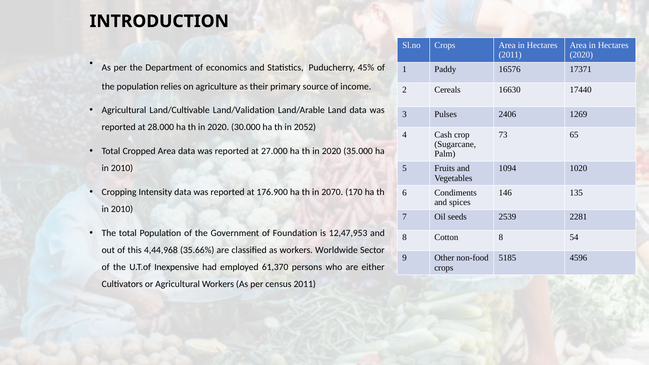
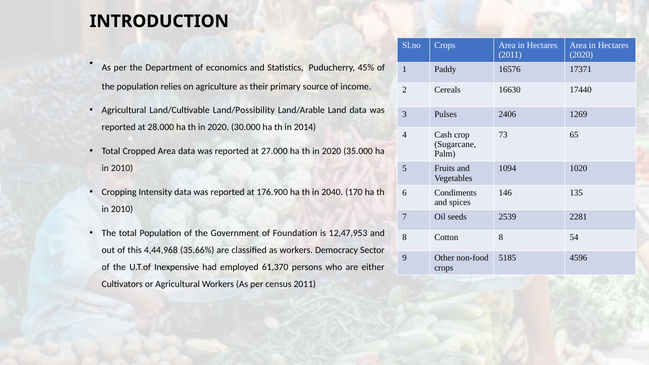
Land/Validation: Land/Validation -> Land/Possibility
2052: 2052 -> 2014
2070: 2070 -> 2040
Worldwide: Worldwide -> Democracy
